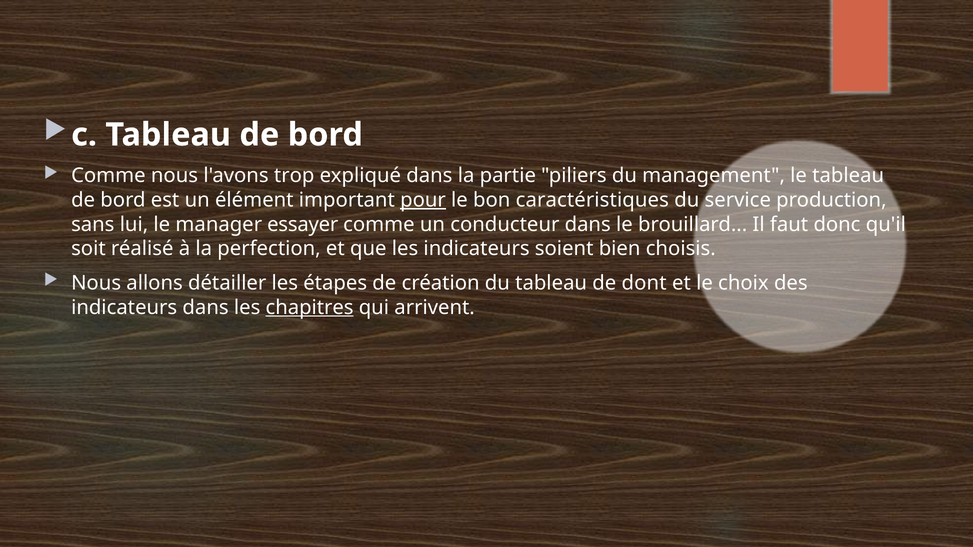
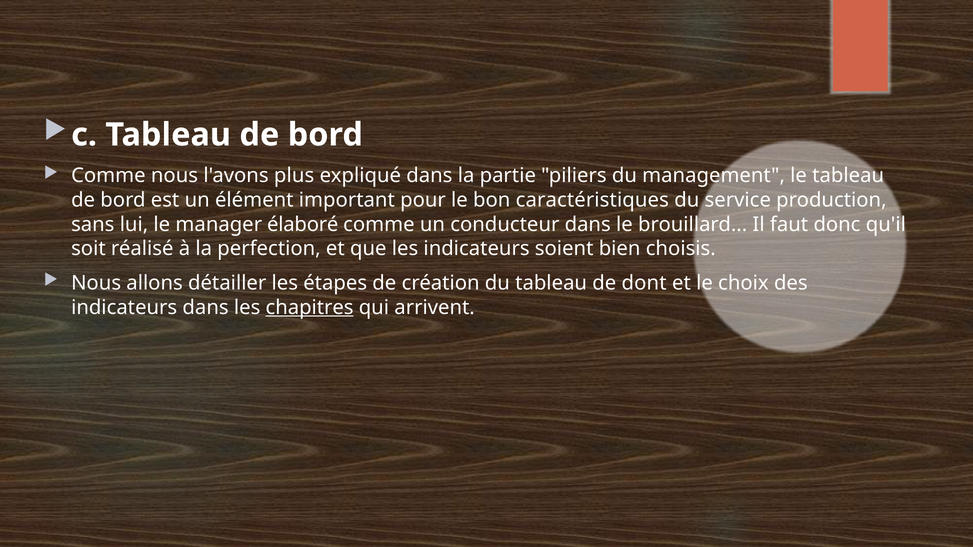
trop: trop -> plus
pour underline: present -> none
essayer: essayer -> élaboré
